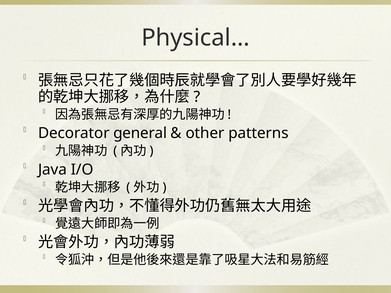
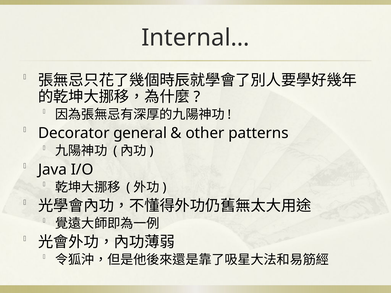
Physical…: Physical… -> Internal…
